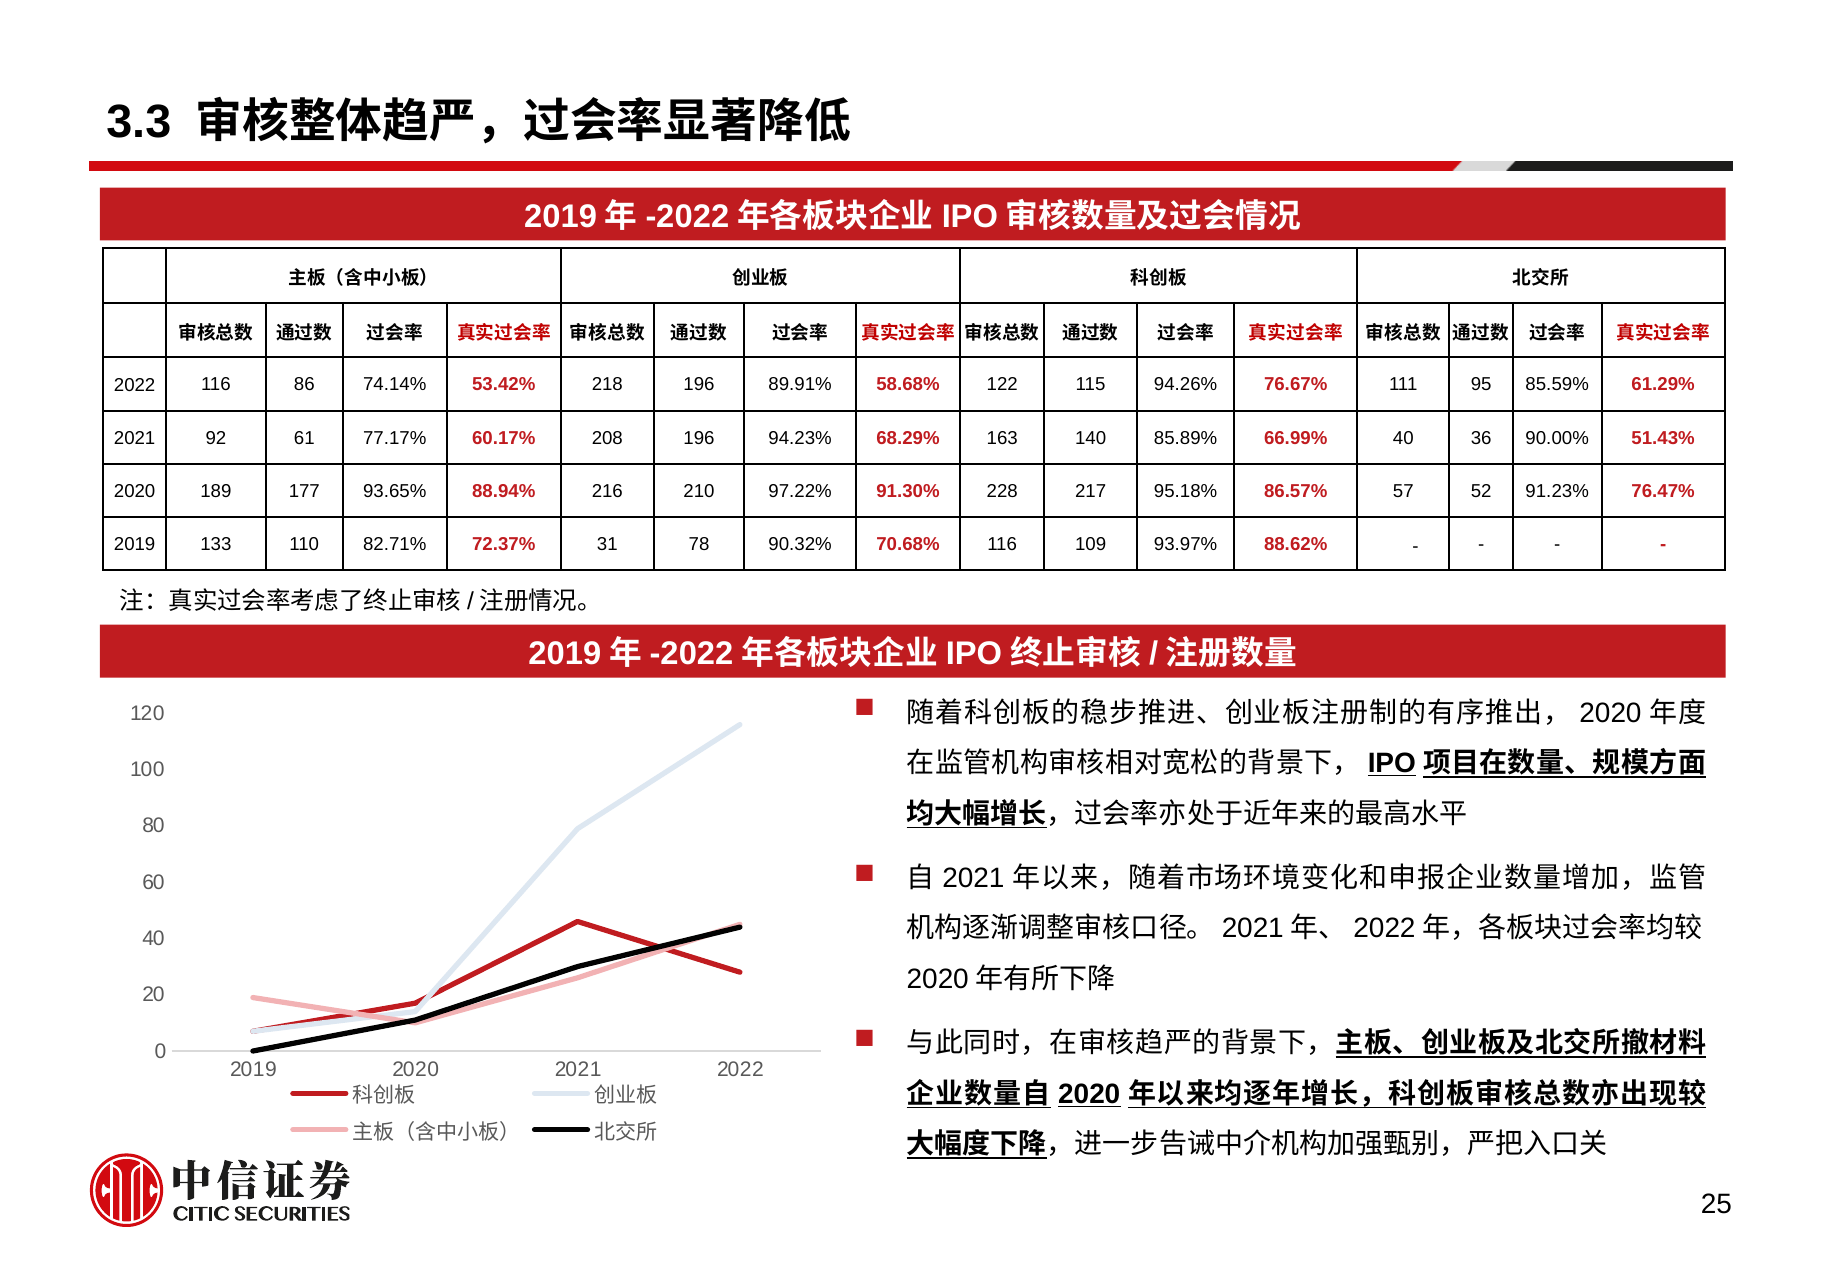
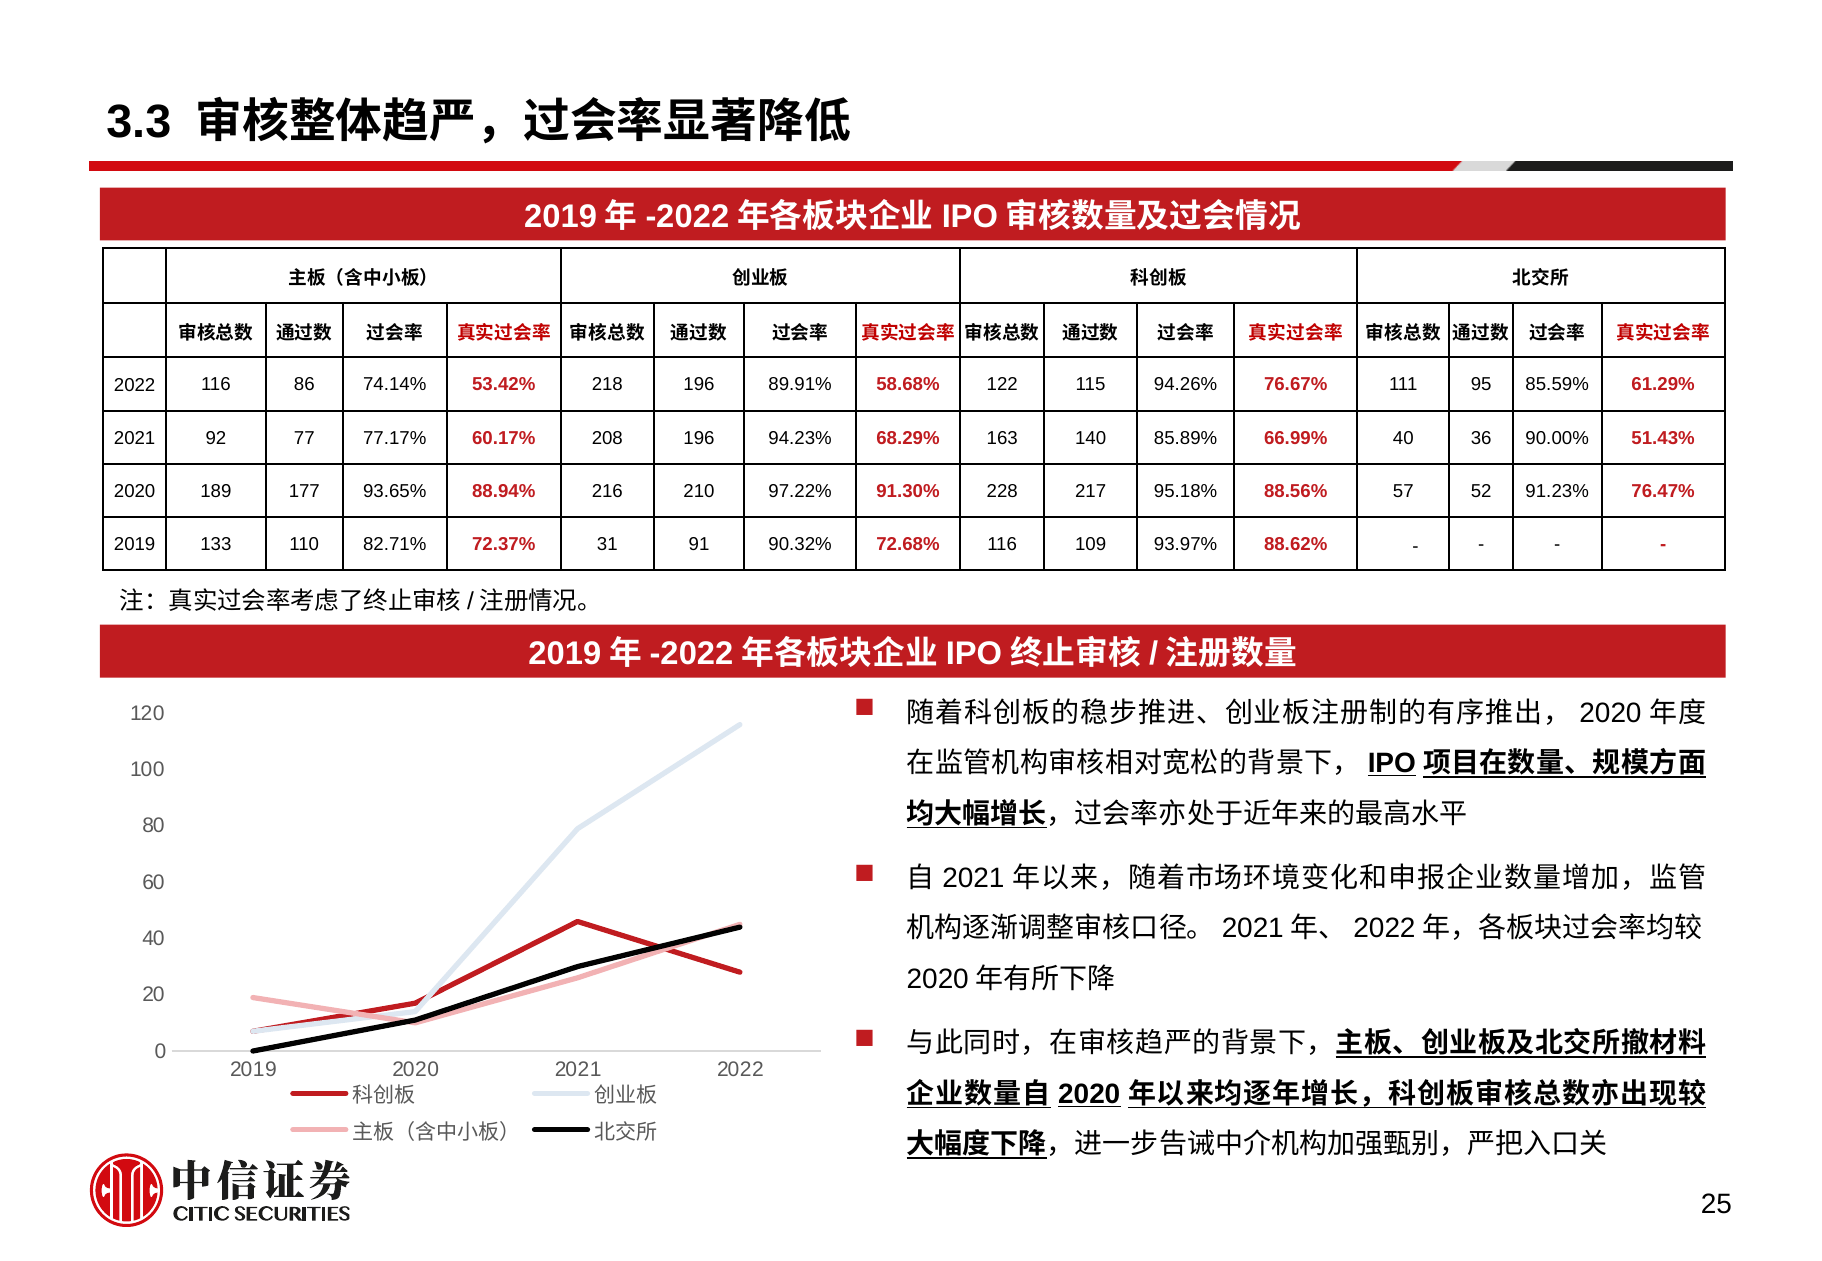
61: 61 -> 77
86.57%: 86.57% -> 88.56%
78: 78 -> 91
70.68%: 70.68% -> 72.68%
